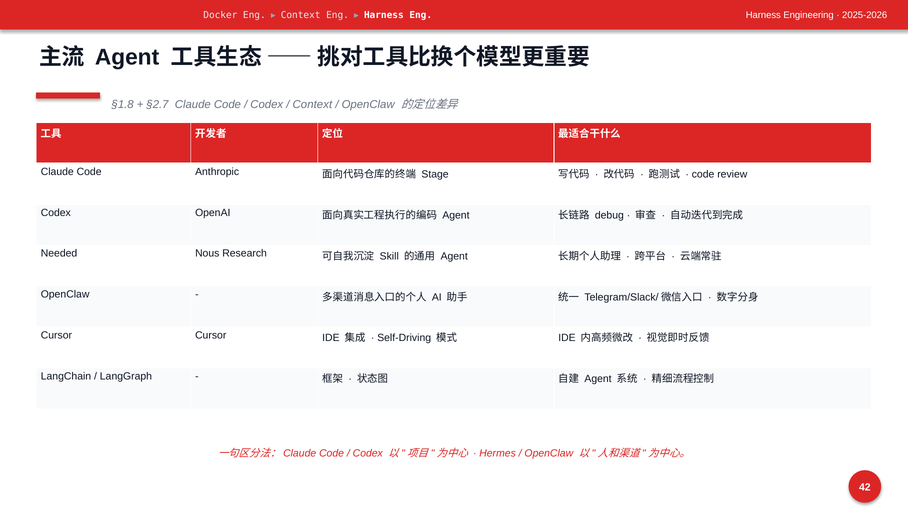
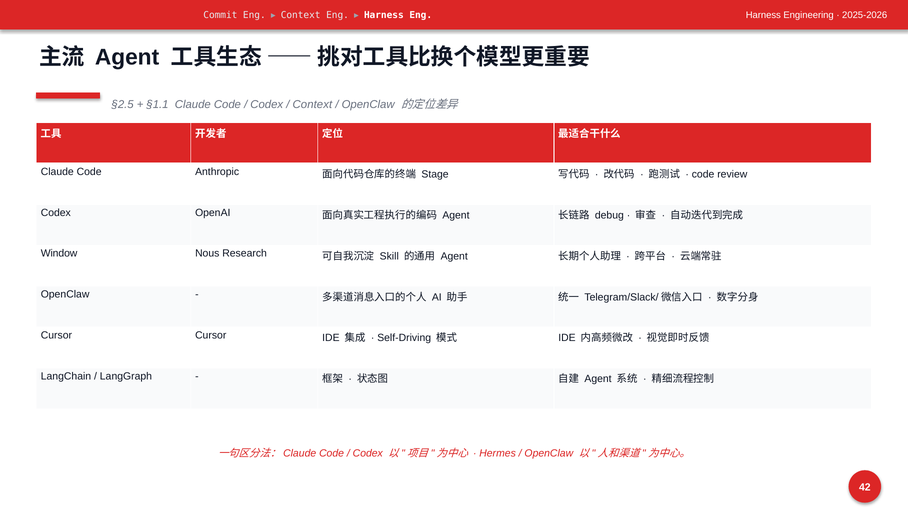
Docker: Docker -> Commit
§1.8: §1.8 -> §2.5
§2.7: §2.7 -> §1.1
Needed: Needed -> Window
